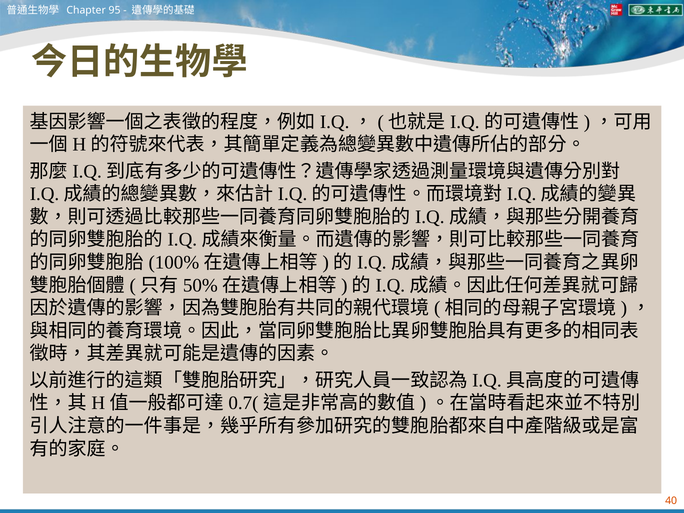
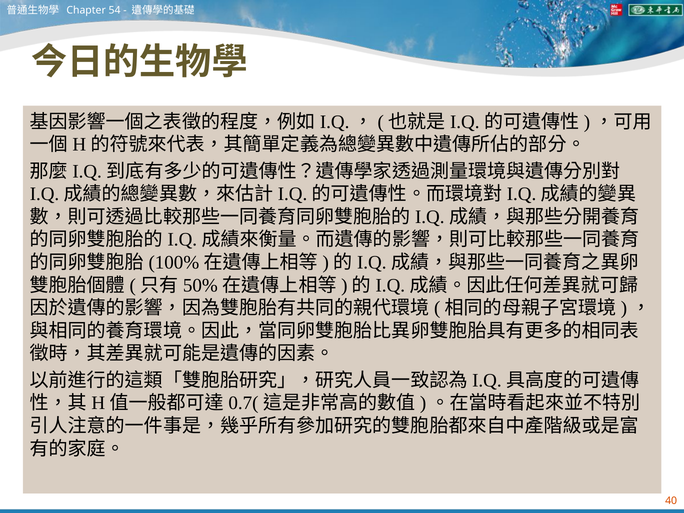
95: 95 -> 54
